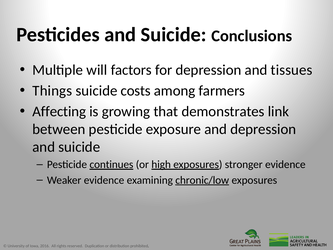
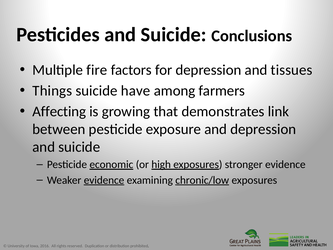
will: will -> fire
costs: costs -> have
continues: continues -> economic
evidence at (104, 180) underline: none -> present
